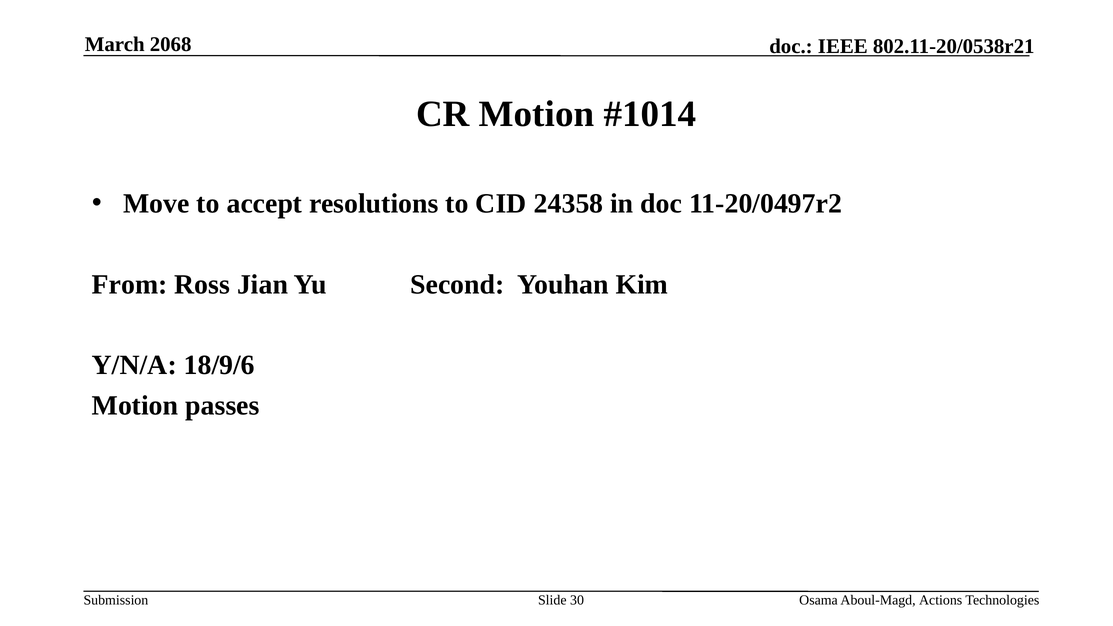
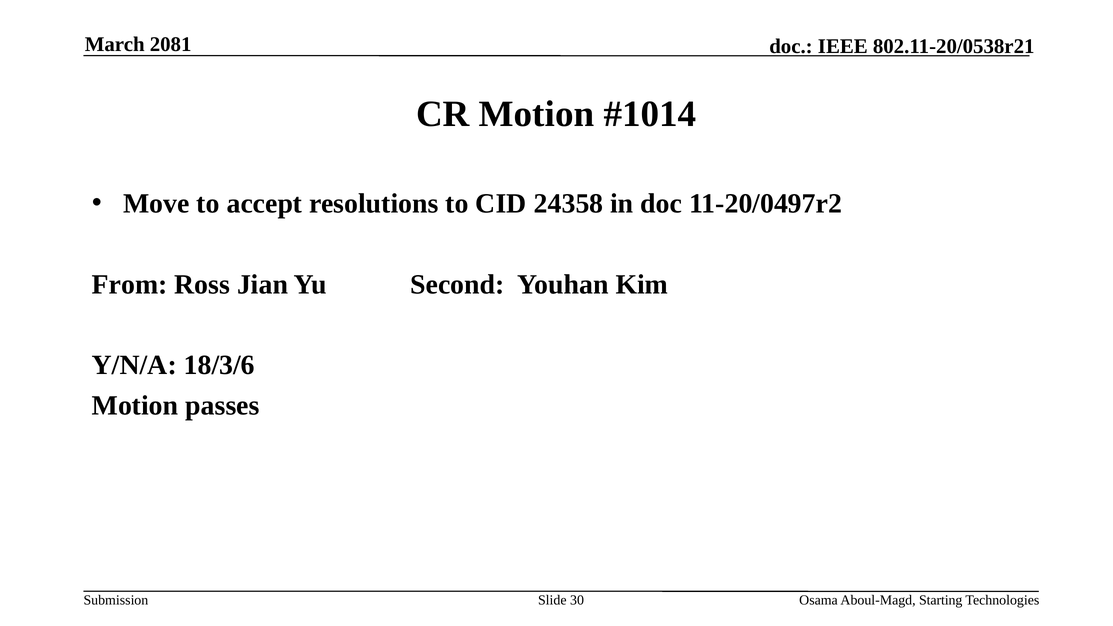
2068: 2068 -> 2081
18/9/6: 18/9/6 -> 18/3/6
Actions: Actions -> Starting
